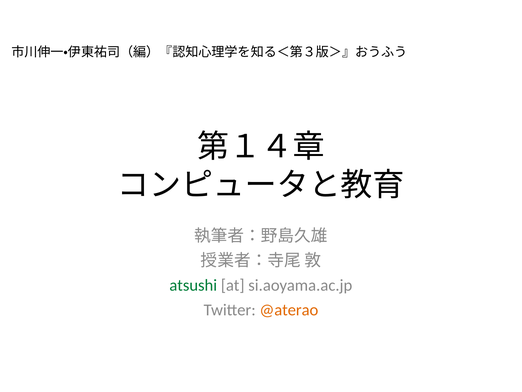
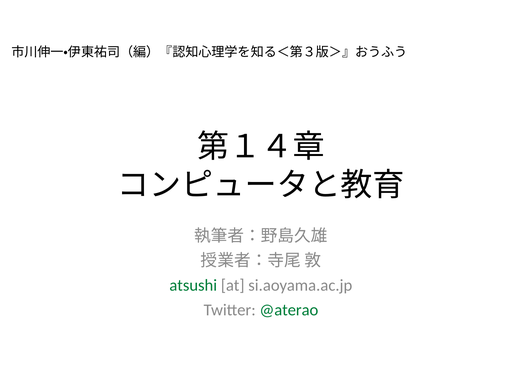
@aterao colour: orange -> green
